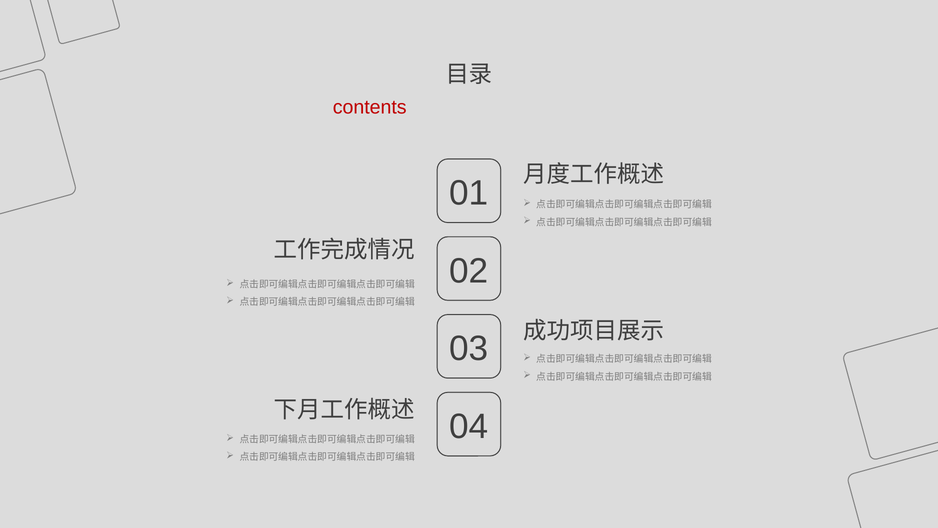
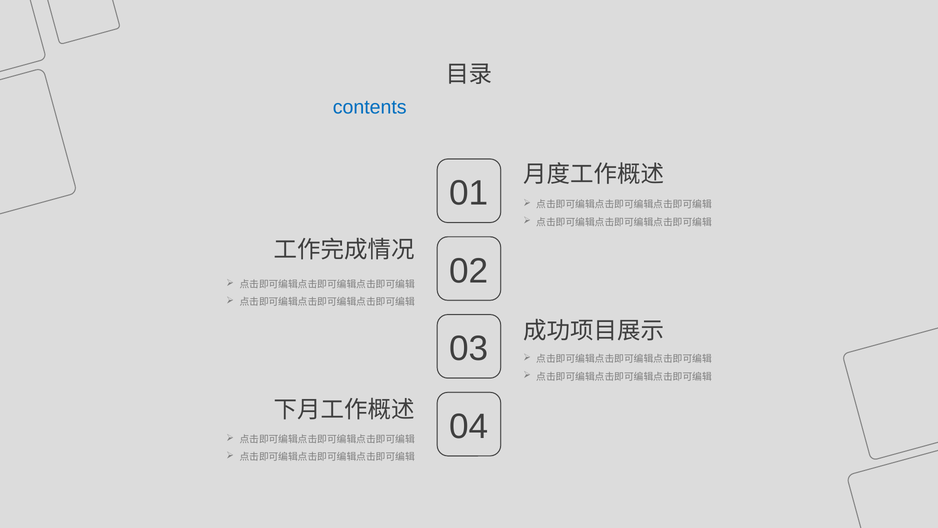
contents colour: red -> blue
